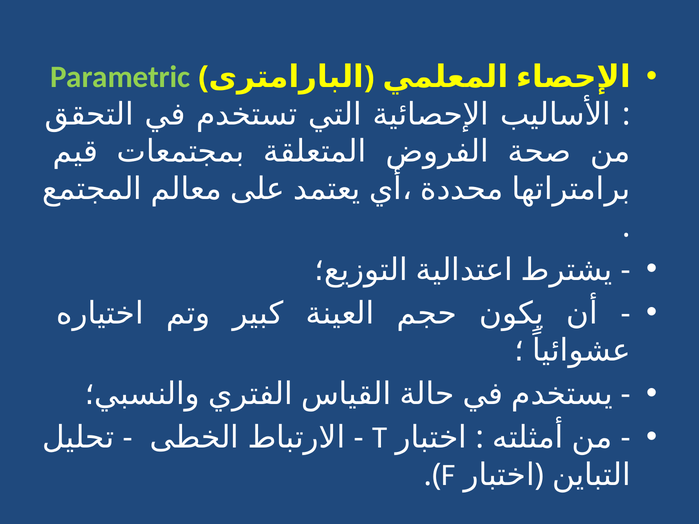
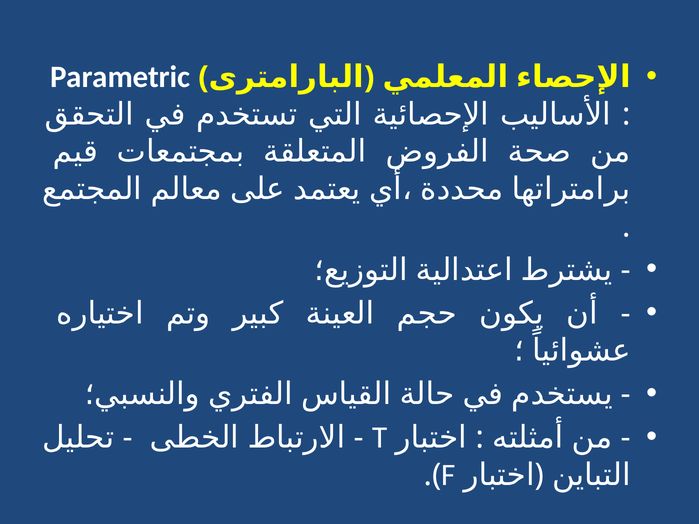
Parametric colour: light green -> white
